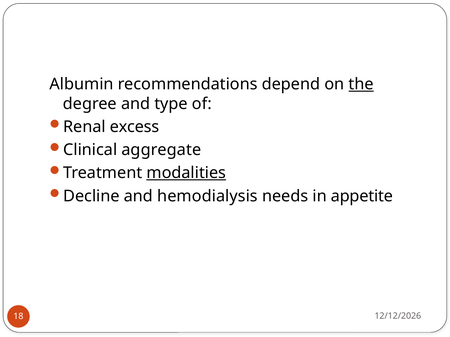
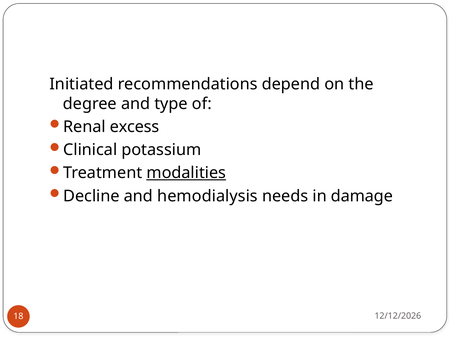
Albumin: Albumin -> Initiated
the underline: present -> none
aggregate: aggregate -> potassium
appetite: appetite -> damage
